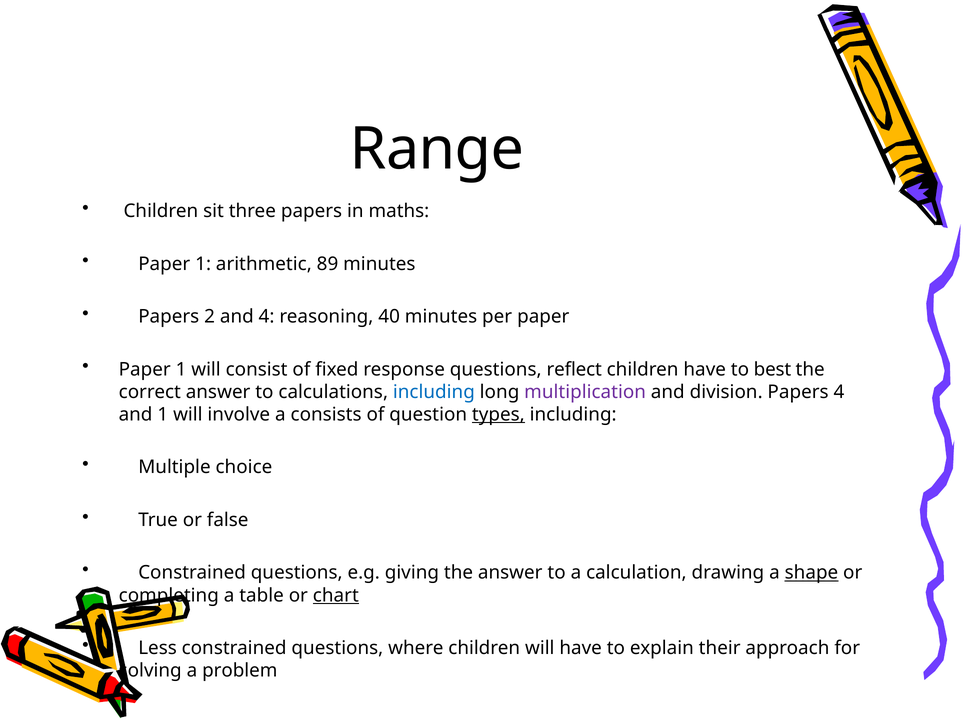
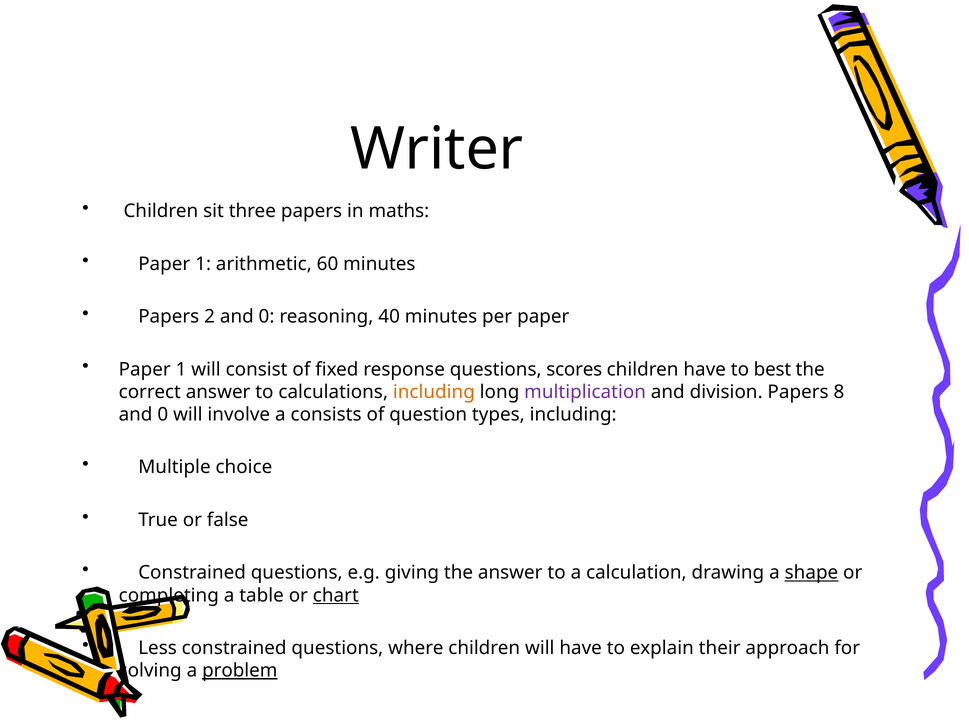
Range: Range -> Writer
89: 89 -> 60
2 and 4: 4 -> 0
reflect: reflect -> scores
including at (434, 392) colour: blue -> orange
Papers 4: 4 -> 8
1 at (163, 415): 1 -> 0
types underline: present -> none
problem underline: none -> present
